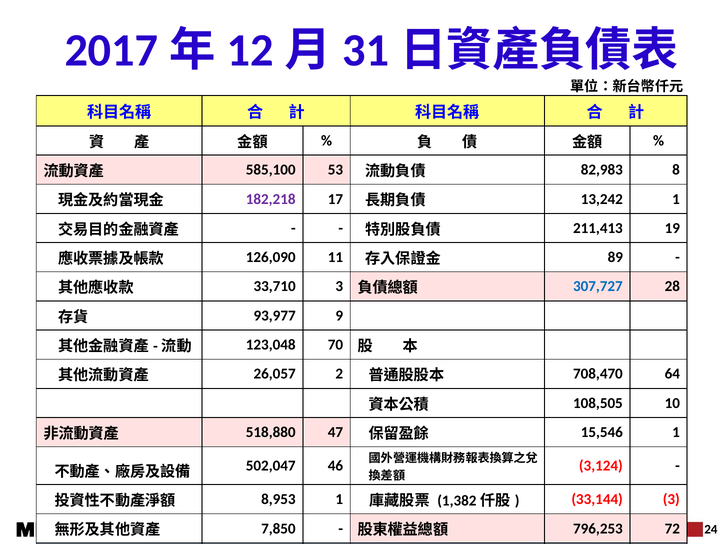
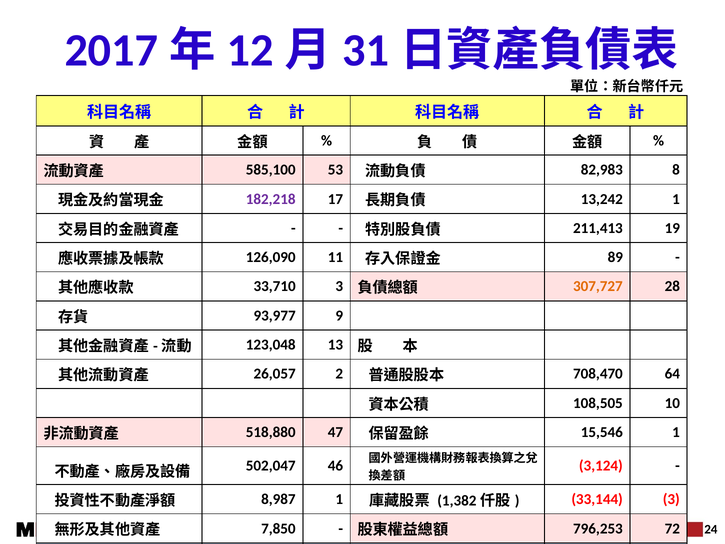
307,727 colour: blue -> orange
70: 70 -> 13
8,953: 8,953 -> 8,987
